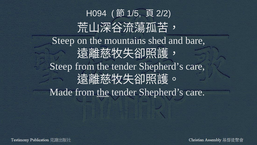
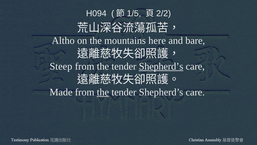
Steep at (63, 41): Steep -> Altho
shed: shed -> here
Shepherd’s at (161, 66) underline: none -> present
